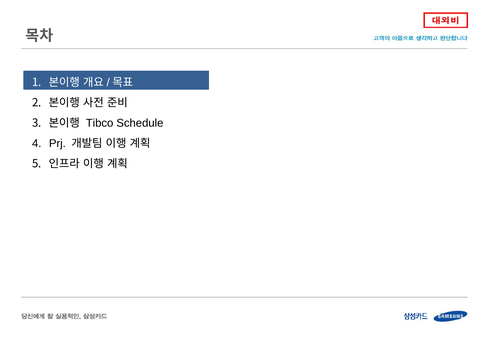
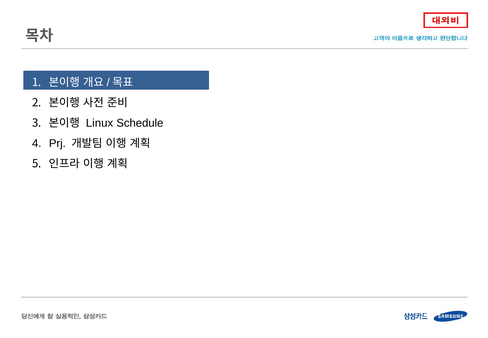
Tibco: Tibco -> Linux
